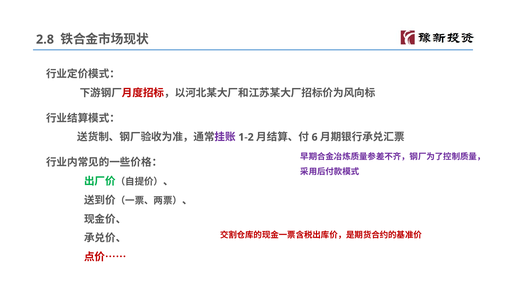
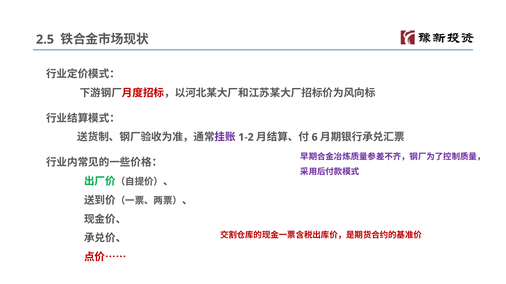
2.8: 2.8 -> 2.5
